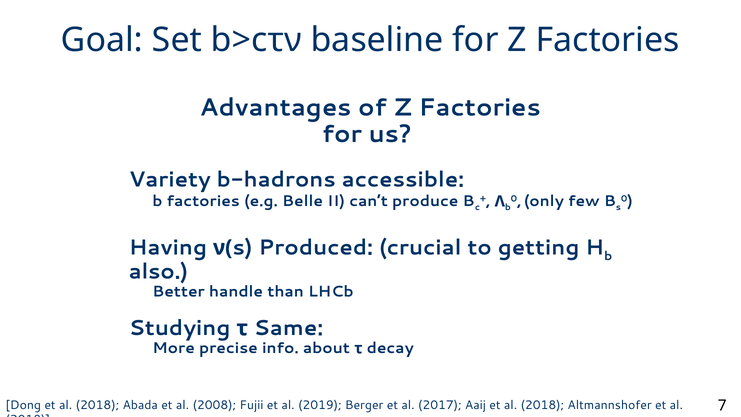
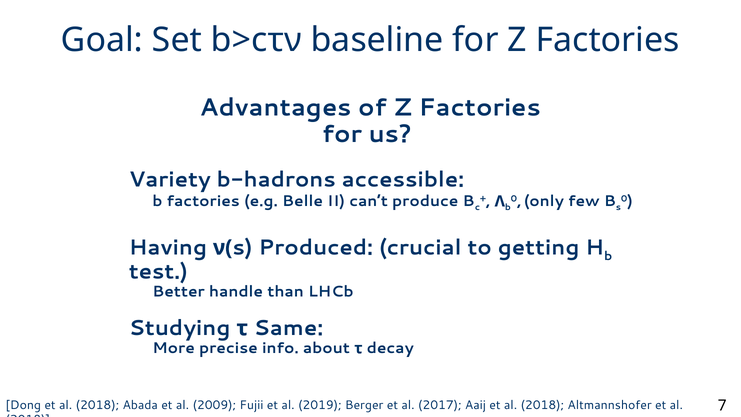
also: also -> test
2008: 2008 -> 2009
